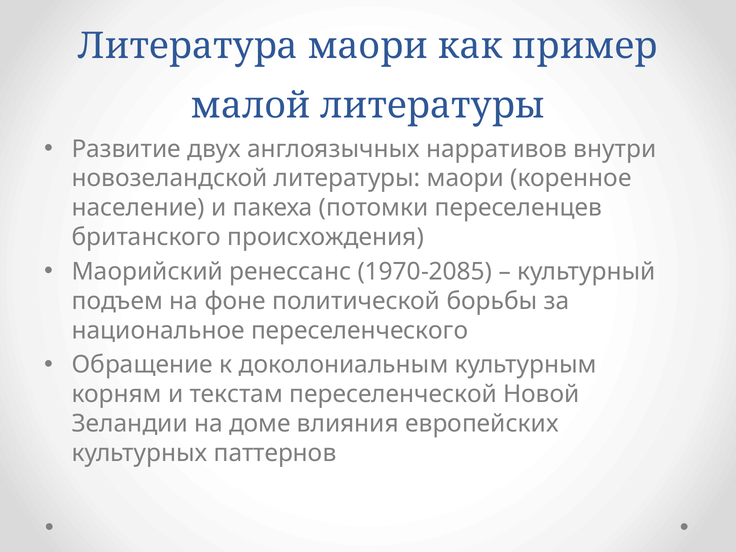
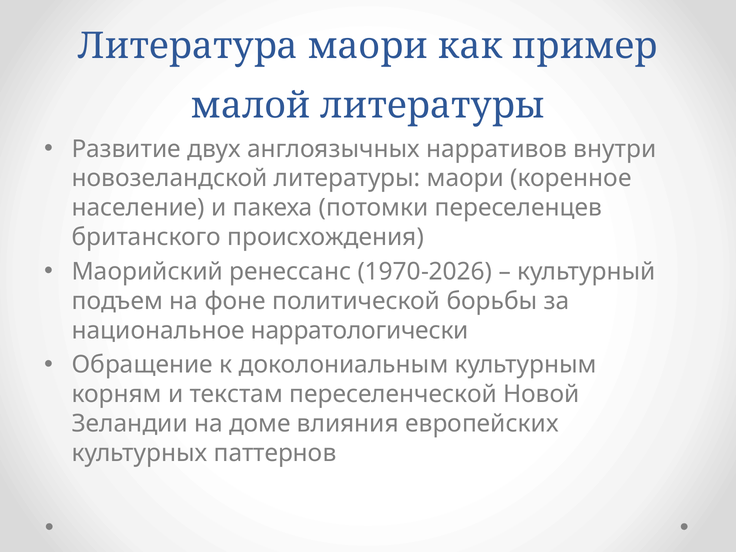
1970-2085: 1970-2085 -> 1970-2026
переселенческого: переселенческого -> нарратологически
